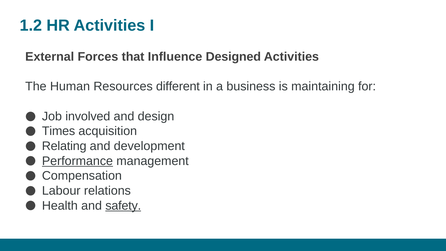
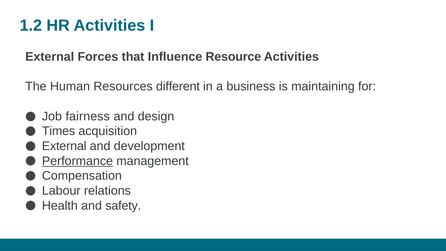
Designed: Designed -> Resource
involved: involved -> fairness
Relating at (64, 146): Relating -> External
safety underline: present -> none
